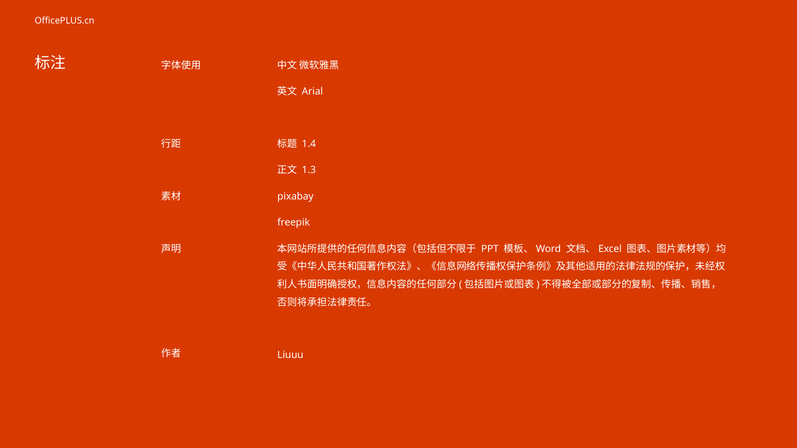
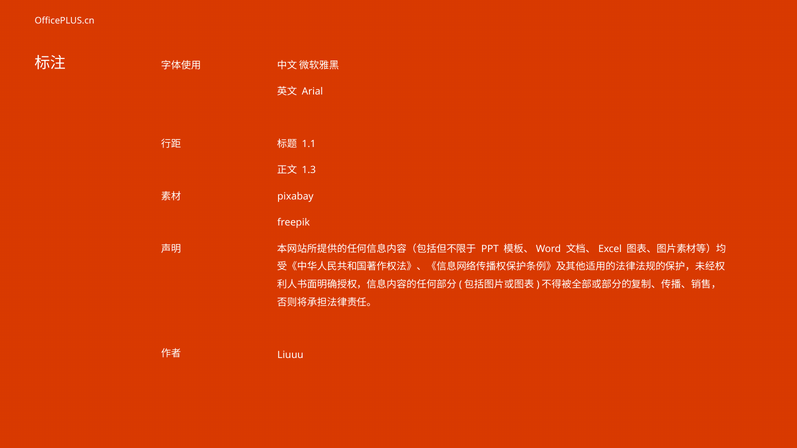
1.4: 1.4 -> 1.1
